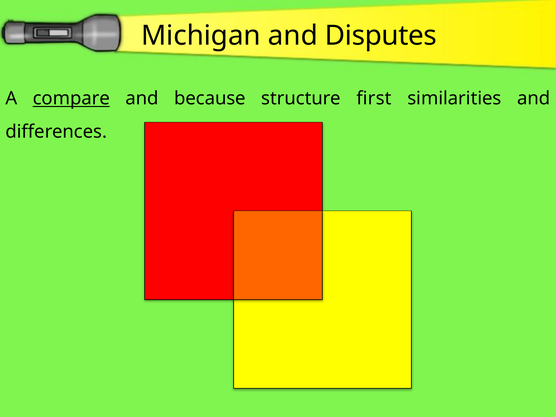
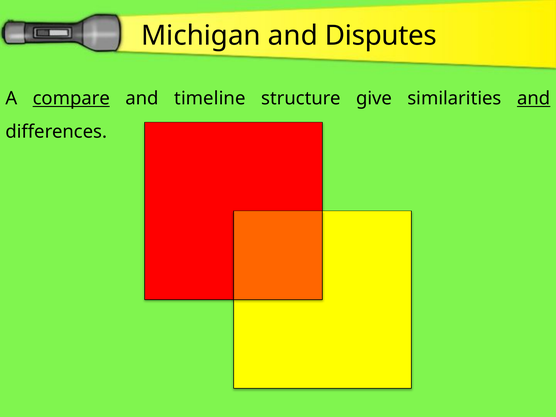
because: because -> timeline
first: first -> give
and at (534, 98) underline: none -> present
